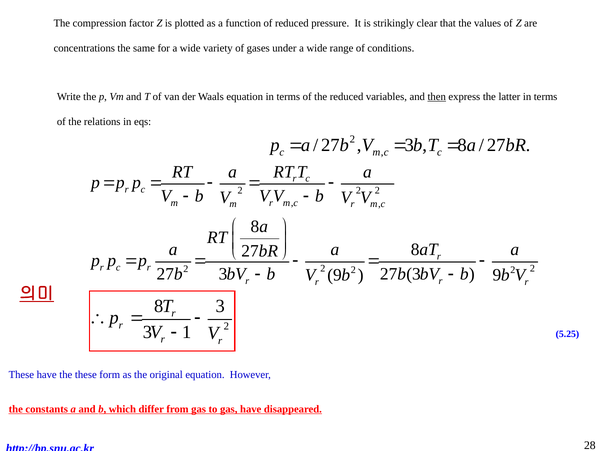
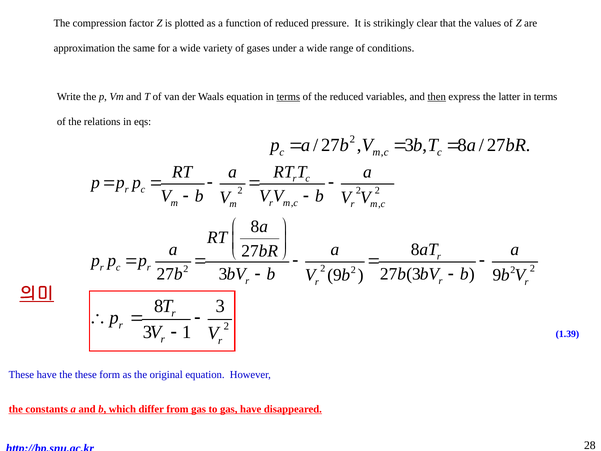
concentrations: concentrations -> approximation
terms at (288, 97) underline: none -> present
5.25: 5.25 -> 1.39
